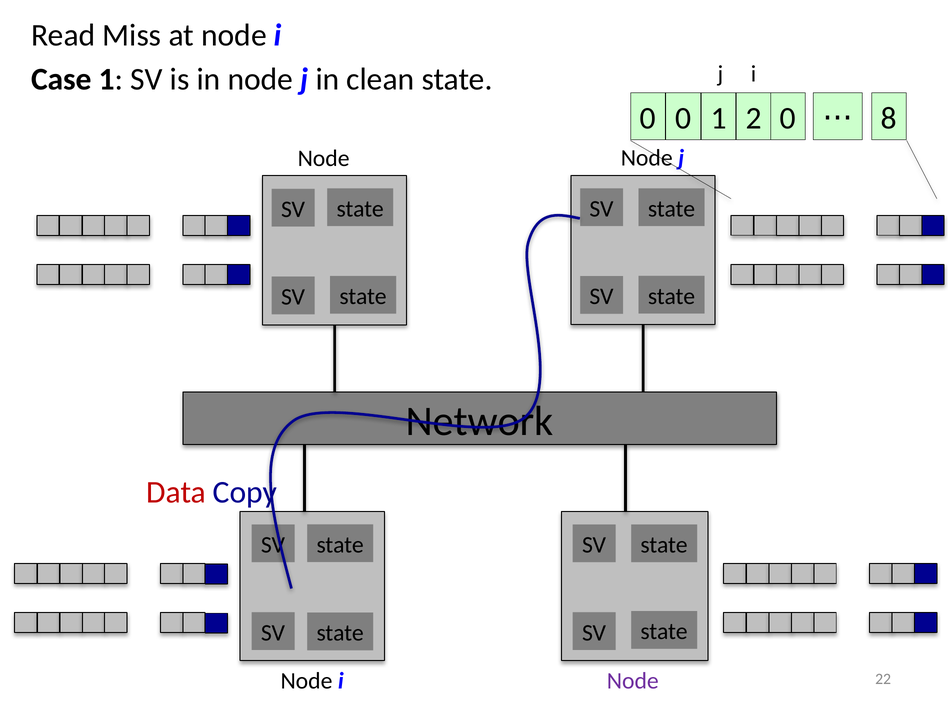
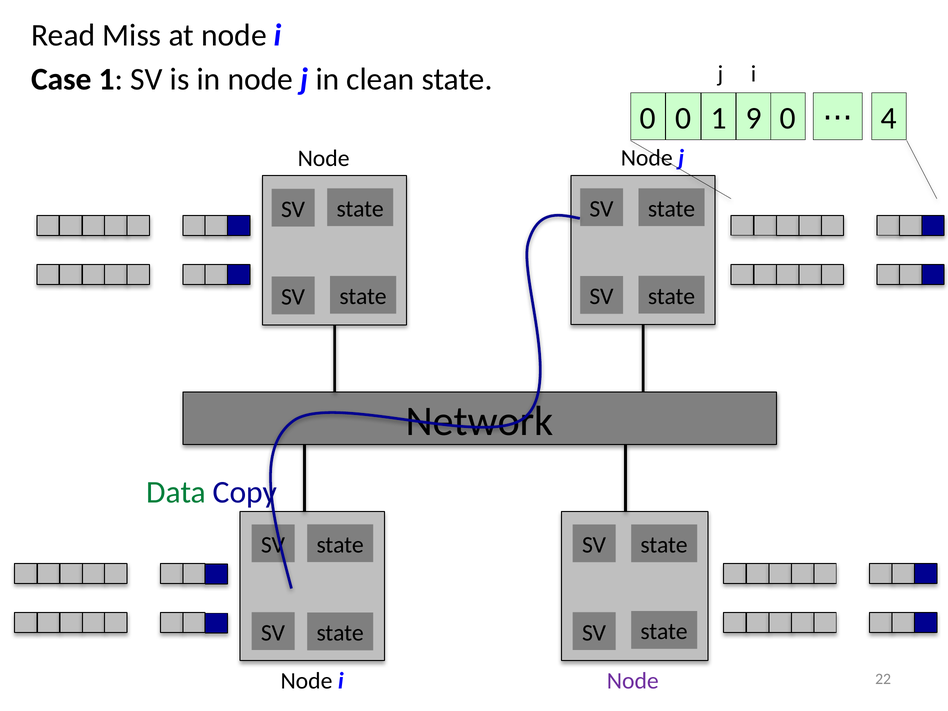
2: 2 -> 9
8: 8 -> 4
Data colour: red -> green
